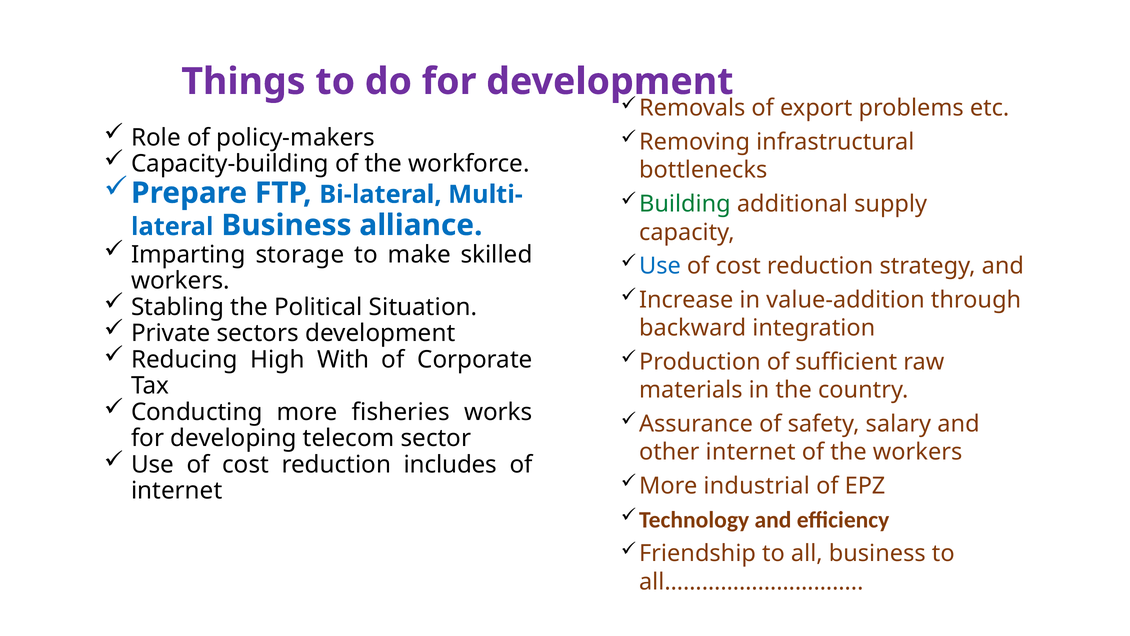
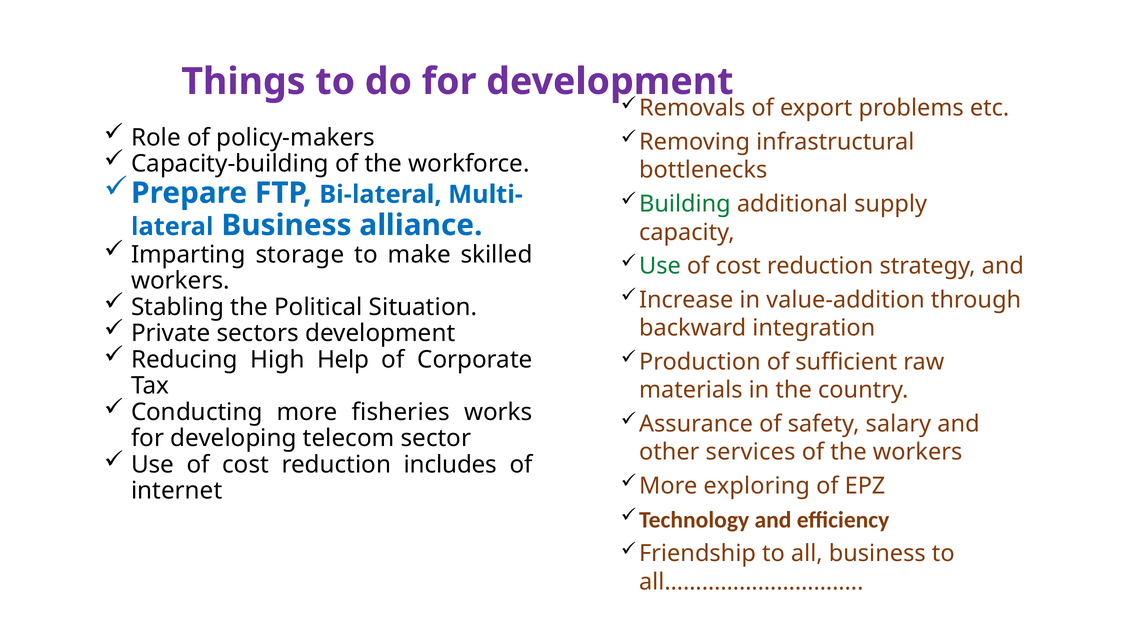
Use at (660, 266) colour: blue -> green
With: With -> Help
other internet: internet -> services
industrial: industrial -> exploring
